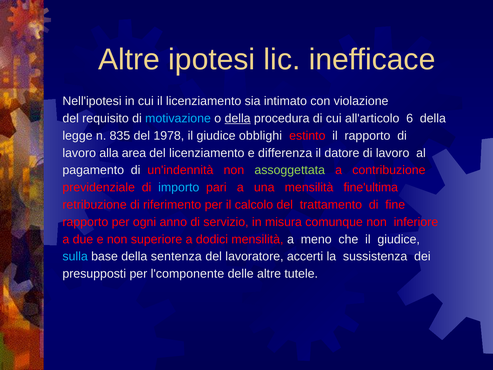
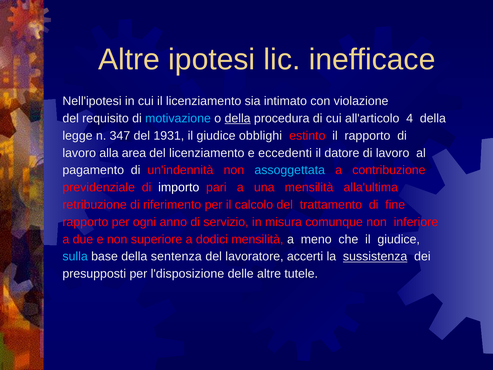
6: 6 -> 4
835: 835 -> 347
1978: 1978 -> 1931
differenza: differenza -> eccedenti
assoggettata colour: light green -> light blue
importo colour: light blue -> white
fine'ultima: fine'ultima -> alla'ultima
sussistenza underline: none -> present
l'componente: l'componente -> l'disposizione
